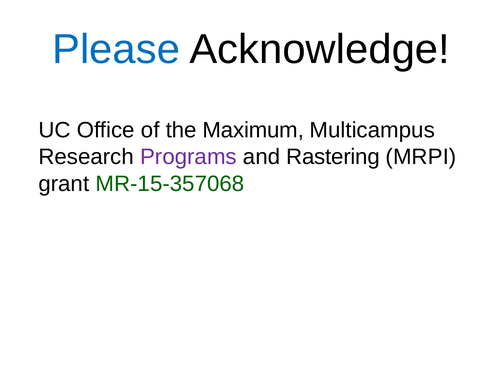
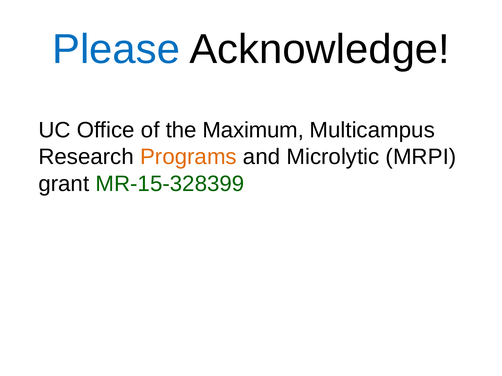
Programs colour: purple -> orange
Rastering: Rastering -> Microlytic
MR‐15‐357068: MR‐15‐357068 -> MR‐15‐328399
